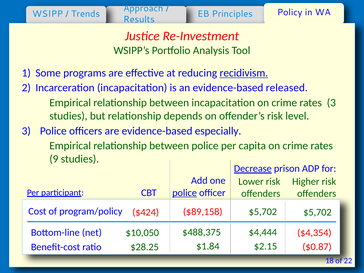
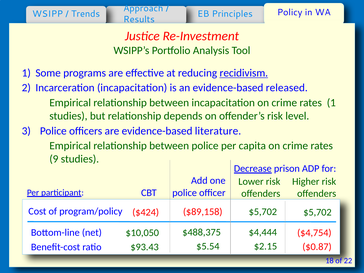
rates 3: 3 -> 1
especially: especially -> literature
police at (185, 193) underline: present -> none
$4,354: $4,354 -> $4,754
$1.84: $1.84 -> $5.54
$28.25: $28.25 -> $93.43
